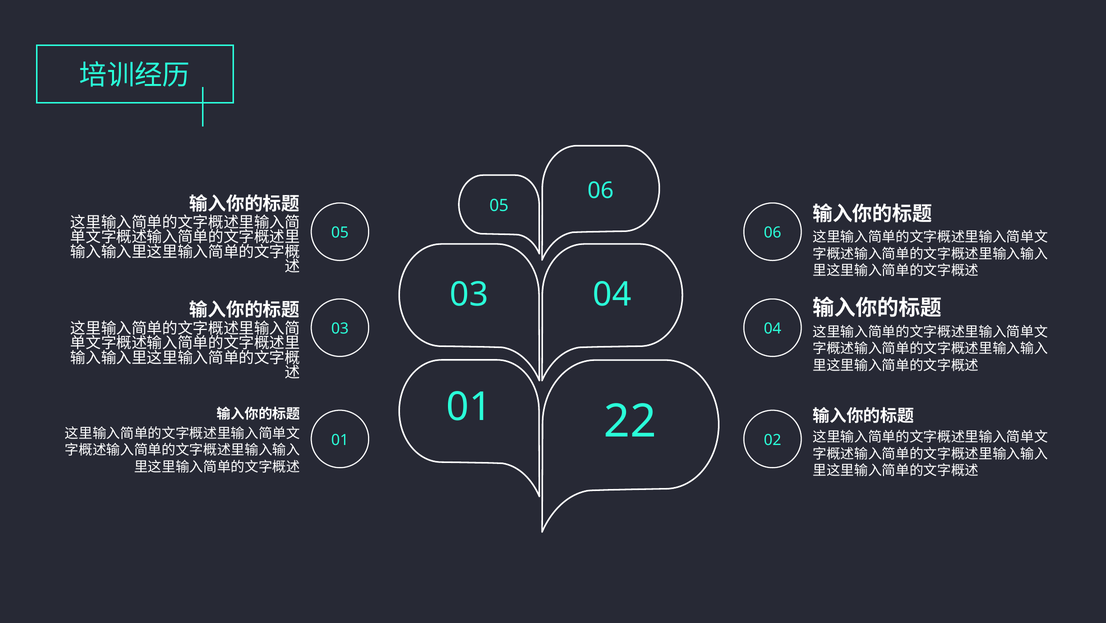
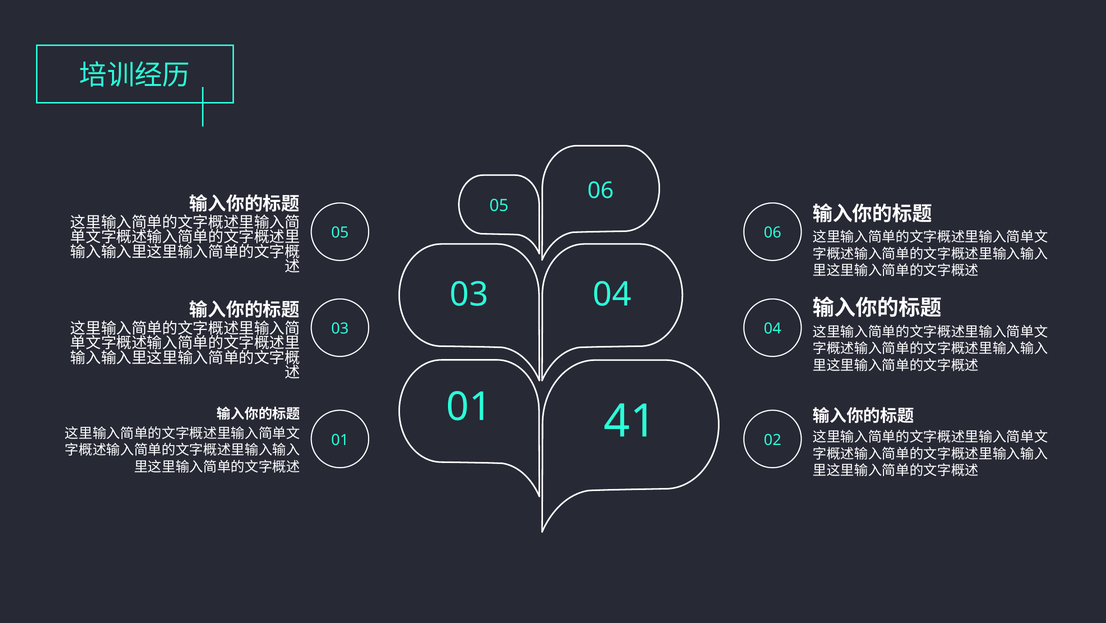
22: 22 -> 41
